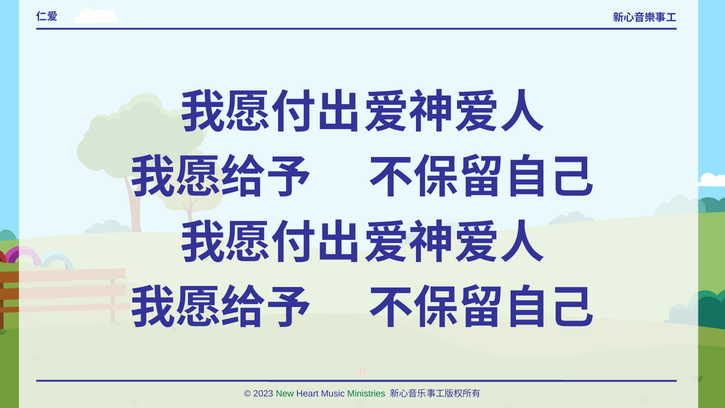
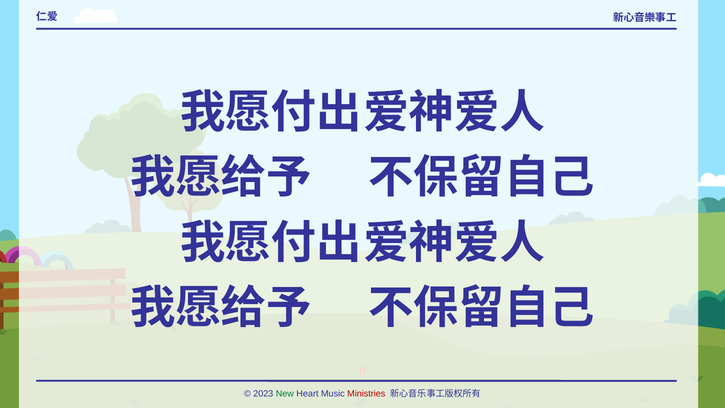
Ministries colour: green -> red
